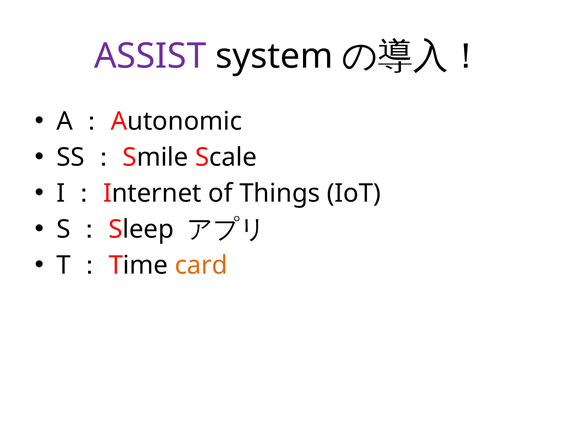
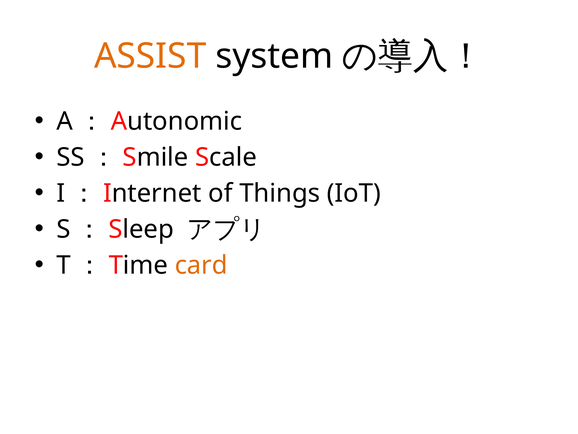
ASSIST colour: purple -> orange
